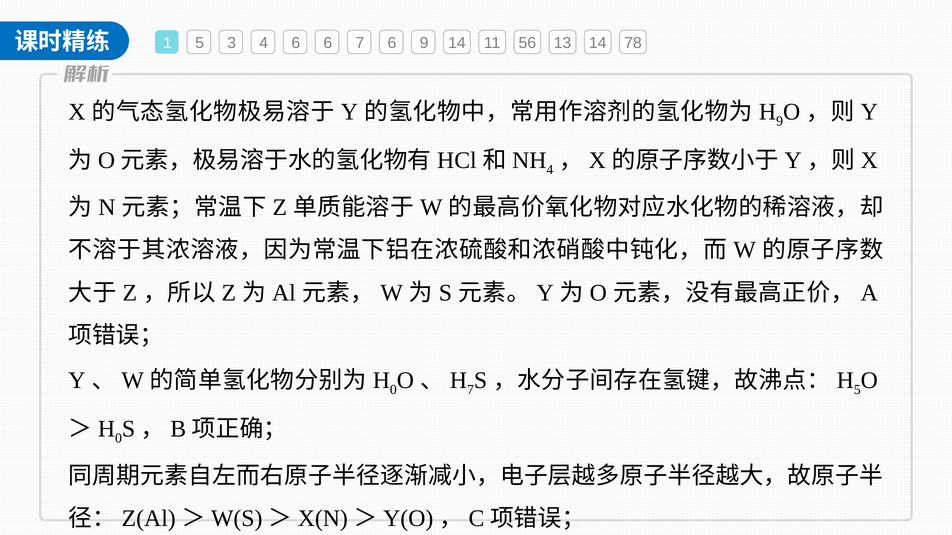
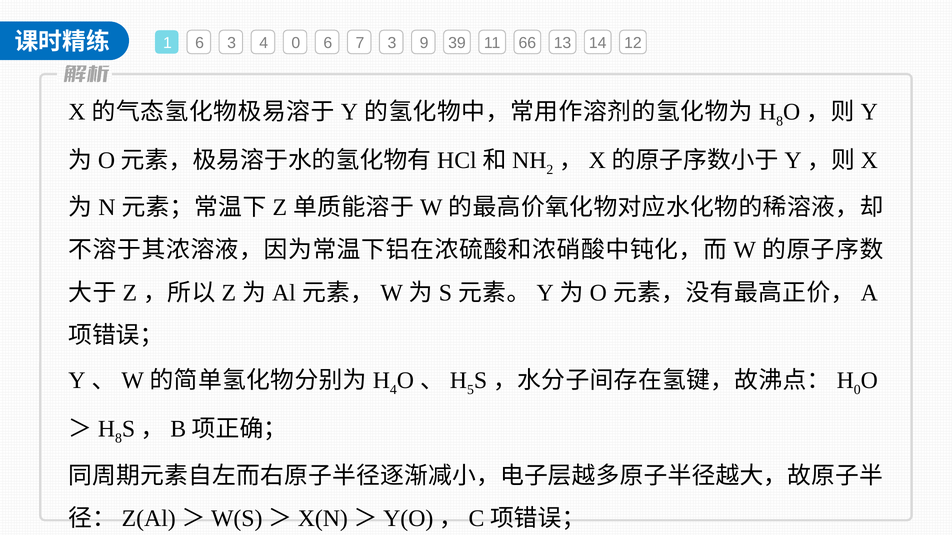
1 5: 5 -> 6
4 6: 6 -> 0
7 6: 6 -> 3
9 14: 14 -> 39
56: 56 -> 66
78: 78 -> 12
9 at (780, 121): 9 -> 8
4 at (550, 170): 4 -> 2
0 at (393, 390): 0 -> 4
7 at (470, 390): 7 -> 5
5 at (857, 390): 5 -> 0
0 at (118, 439): 0 -> 8
